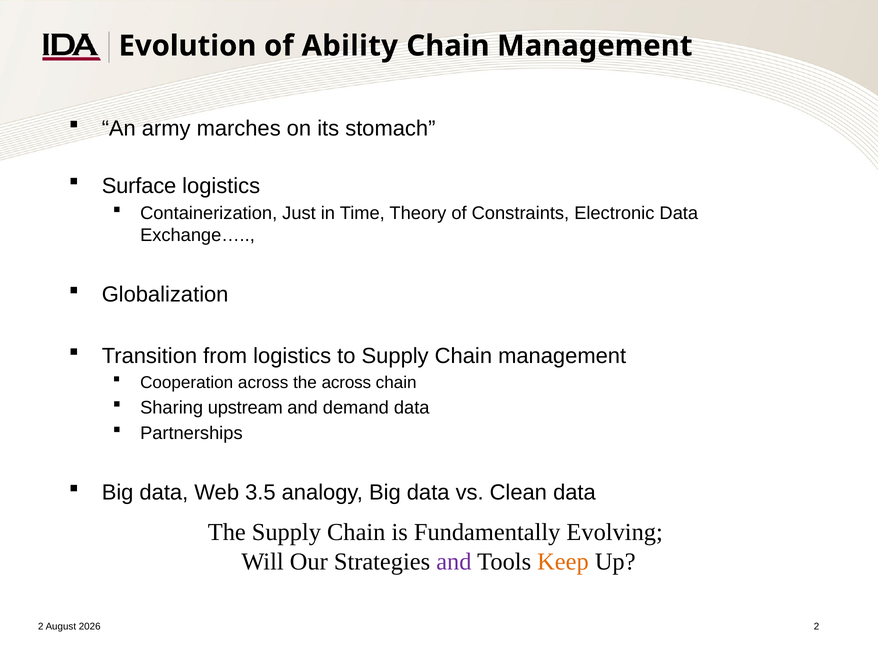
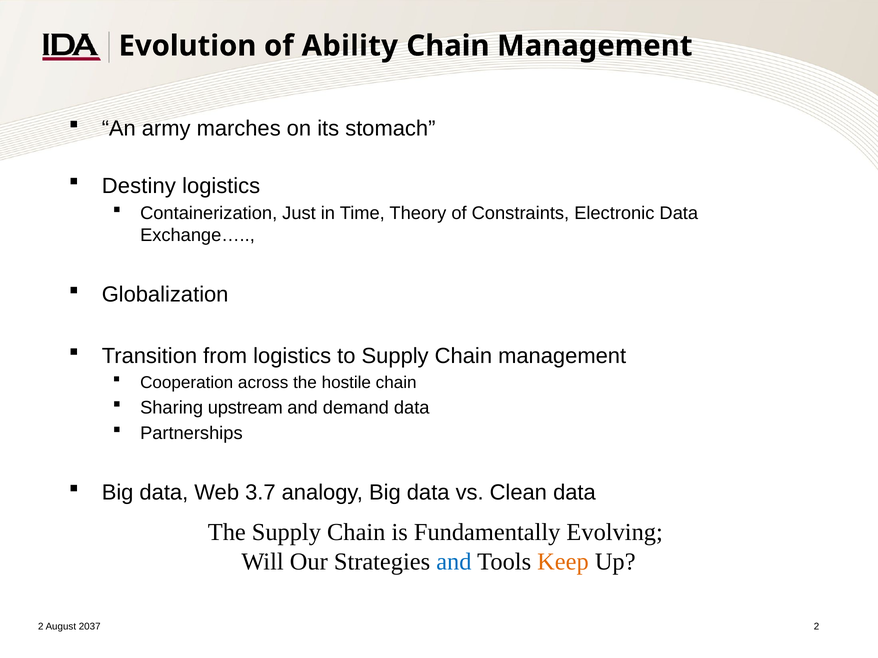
Surface: Surface -> Destiny
the across: across -> hostile
3.5: 3.5 -> 3.7
and at (454, 562) colour: purple -> blue
2026: 2026 -> 2037
